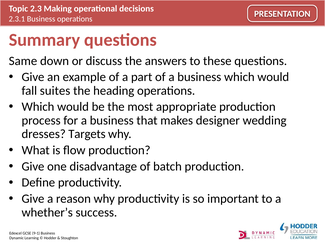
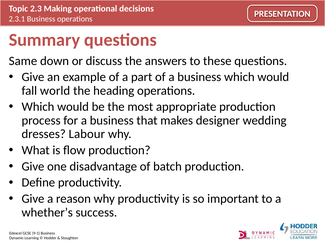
suites: suites -> world
Targets: Targets -> Labour
